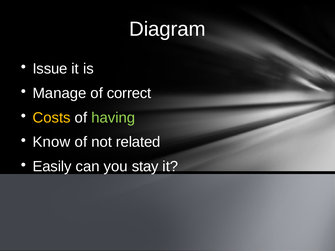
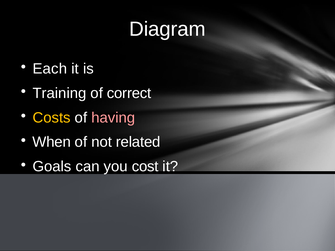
Issue: Issue -> Each
Manage: Manage -> Training
having colour: light green -> pink
Know: Know -> When
Easily: Easily -> Goals
stay: stay -> cost
